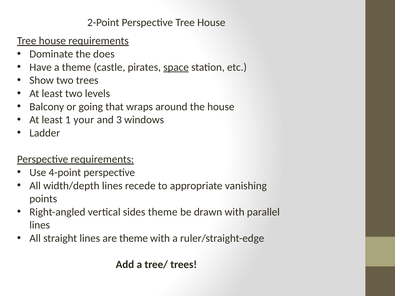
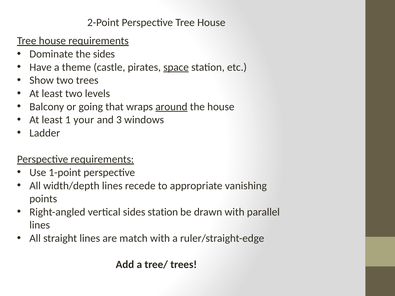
the does: does -> sides
around underline: none -> present
4-point: 4-point -> 1-point
sides theme: theme -> station
are theme: theme -> match
